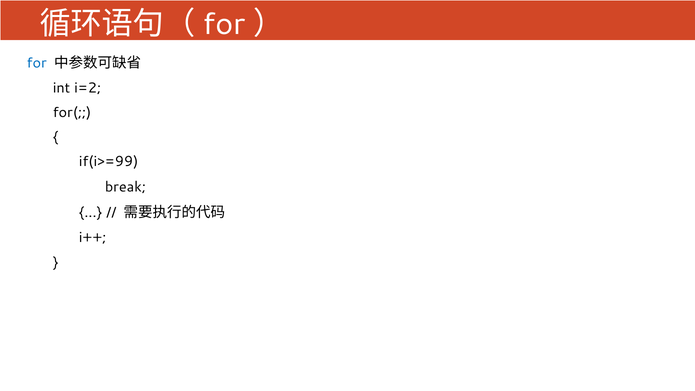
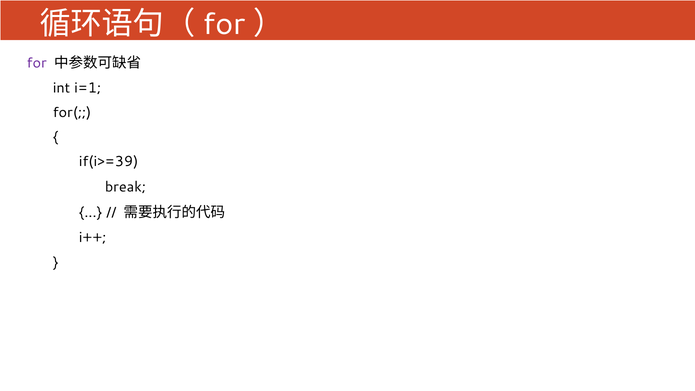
for colour: blue -> purple
i=2: i=2 -> i=1
if(i>=99: if(i>=99 -> if(i>=39
